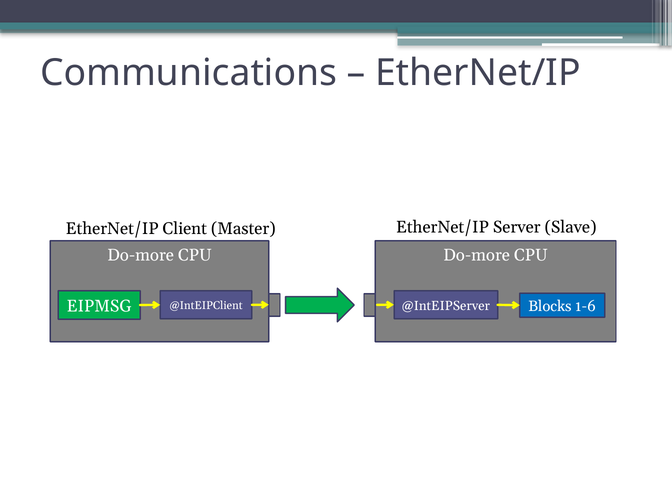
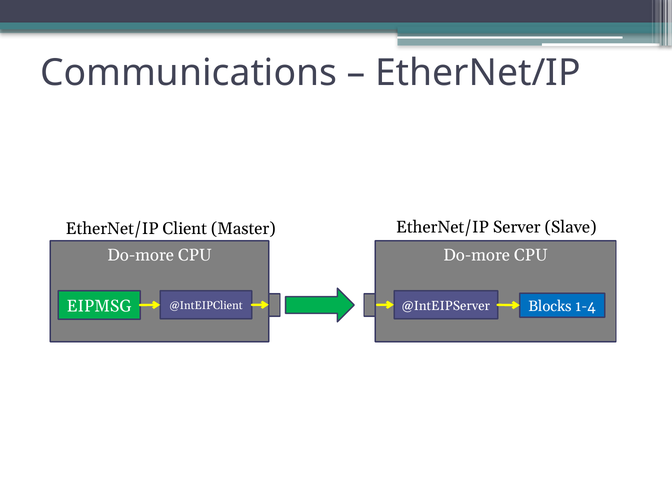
1-6: 1-6 -> 1-4
